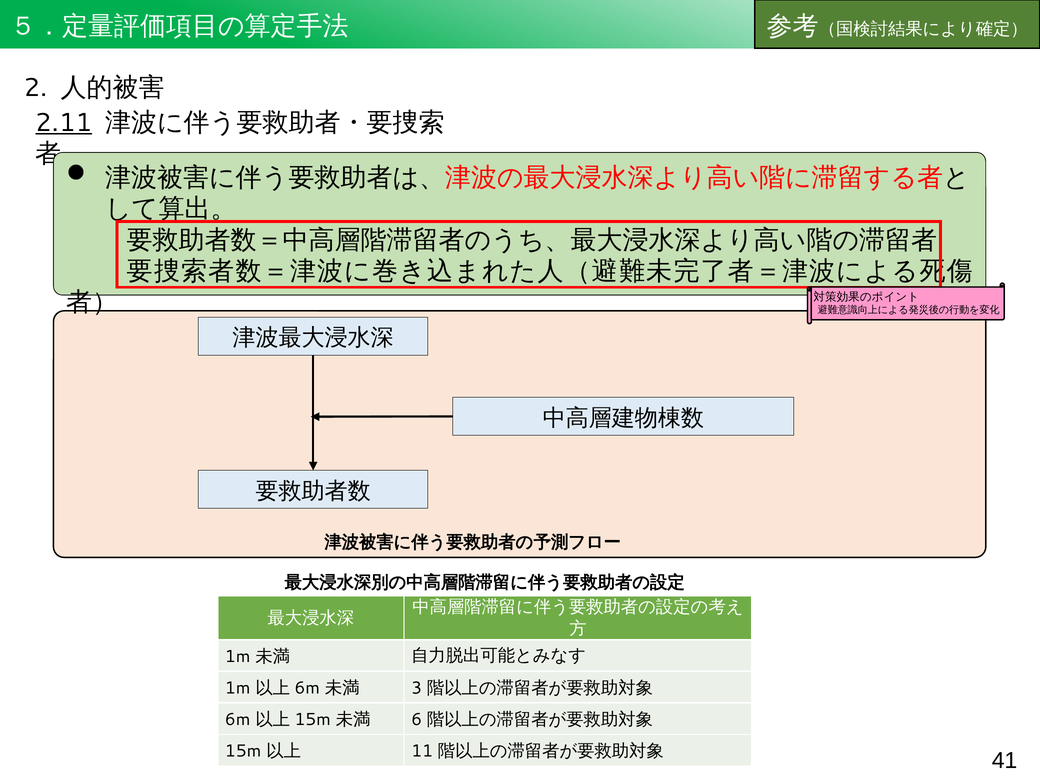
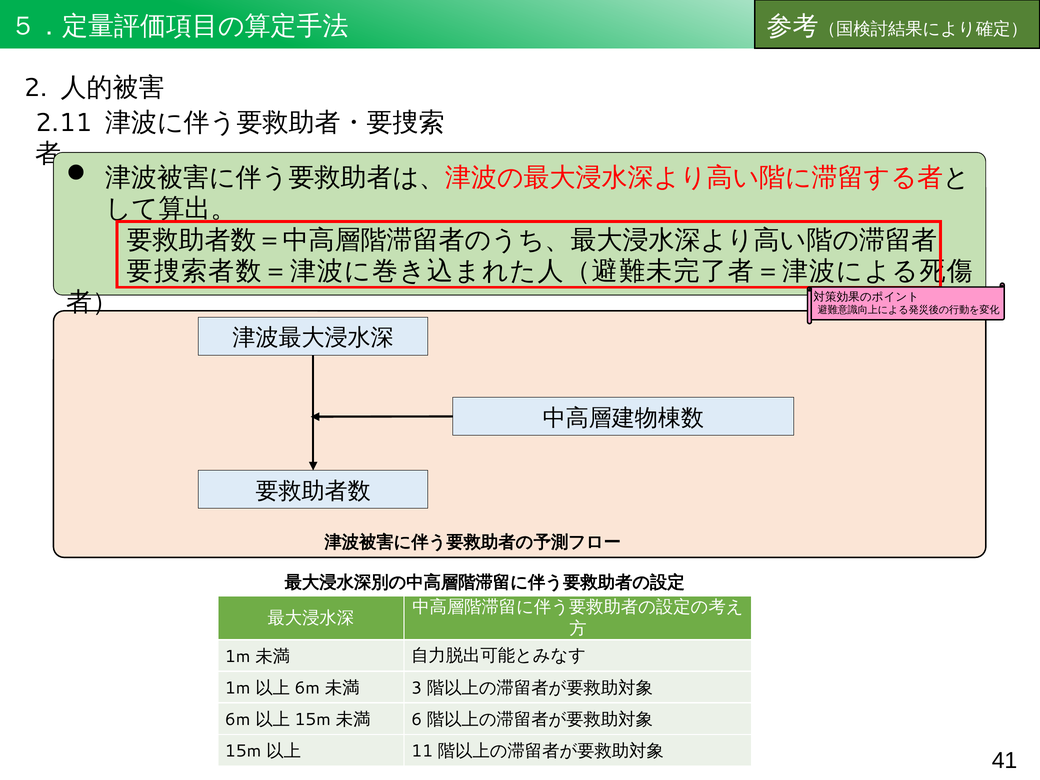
2.11 underline: present -> none
